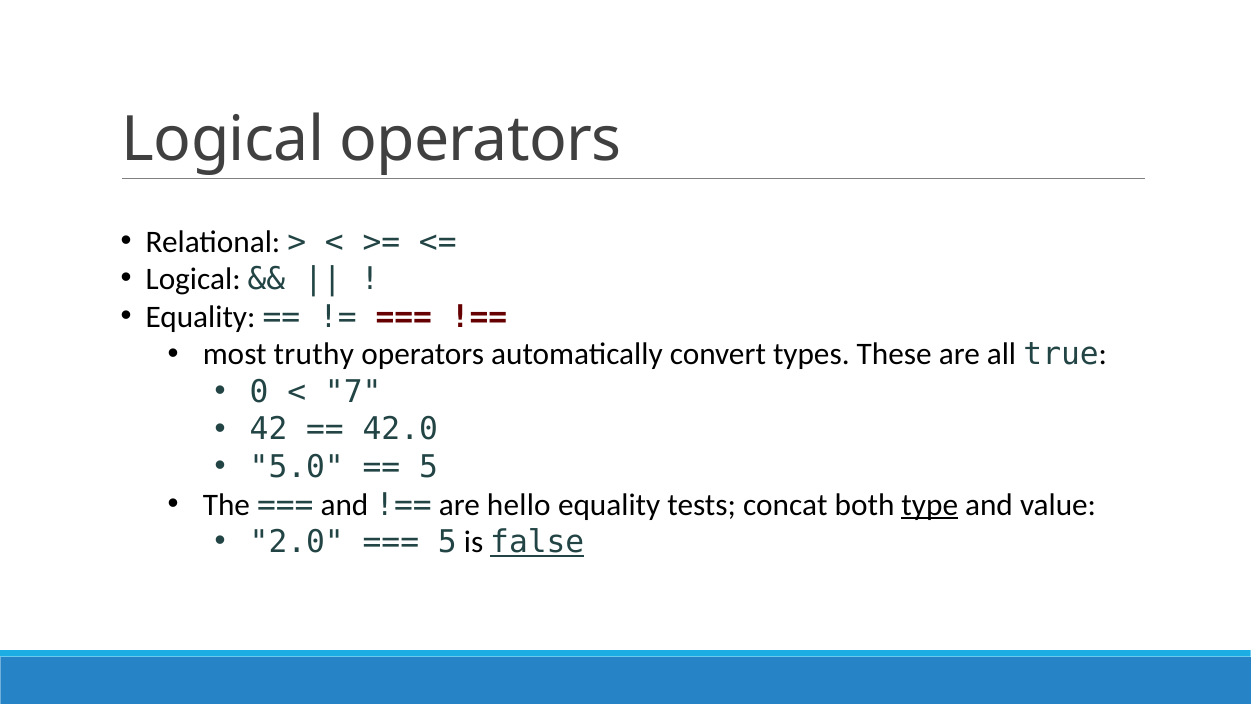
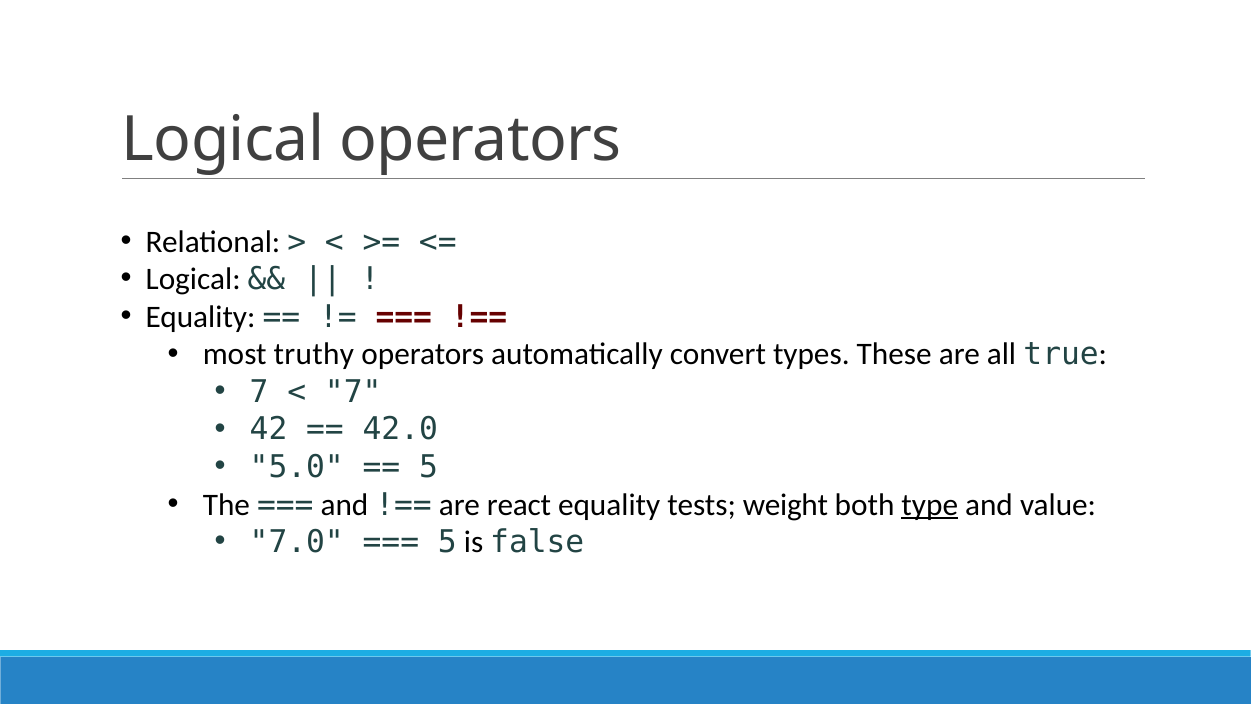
0 at (259, 392): 0 -> 7
hello: hello -> react
concat: concat -> weight
2.0: 2.0 -> 7.0
false underline: present -> none
